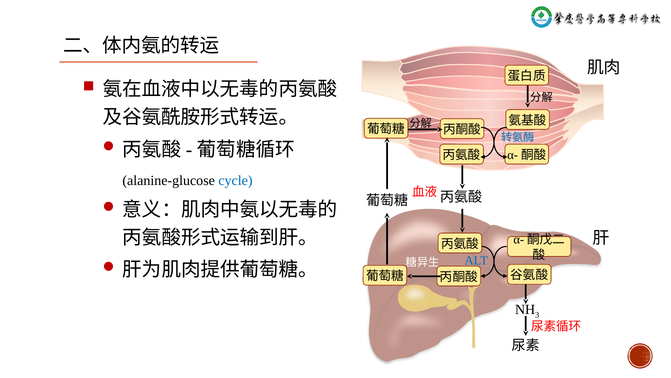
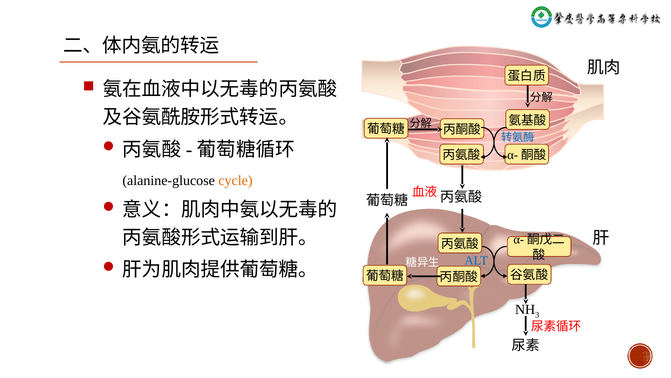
cycle colour: blue -> orange
